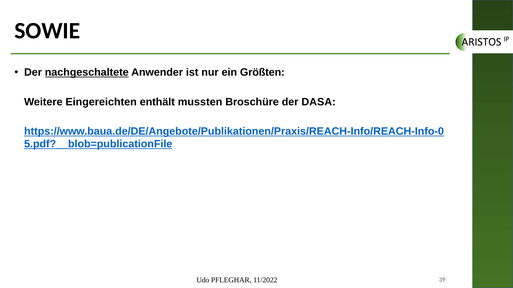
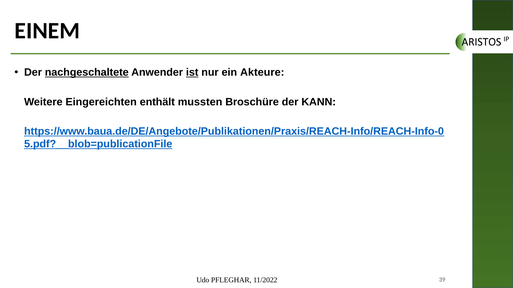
SOWIE: SOWIE -> EINEM
ist underline: none -> present
Größten: Größten -> Akteure
DASA: DASA -> KANN
